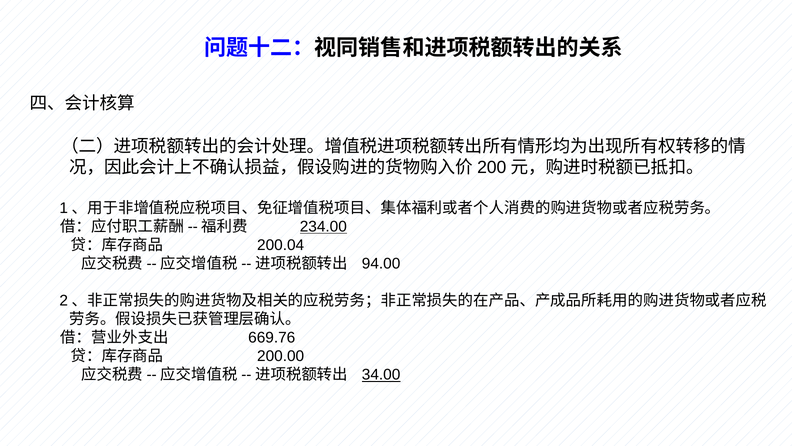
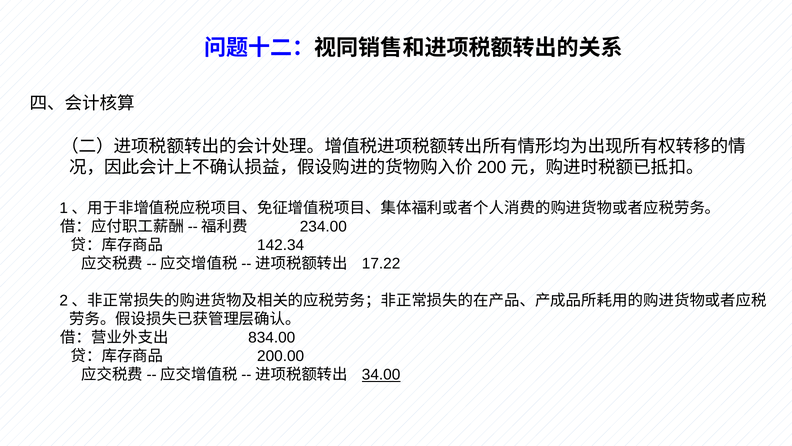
234.00 underline: present -> none
200.04: 200.04 -> 142.34
94.00: 94.00 -> 17.22
669.76: 669.76 -> 834.00
